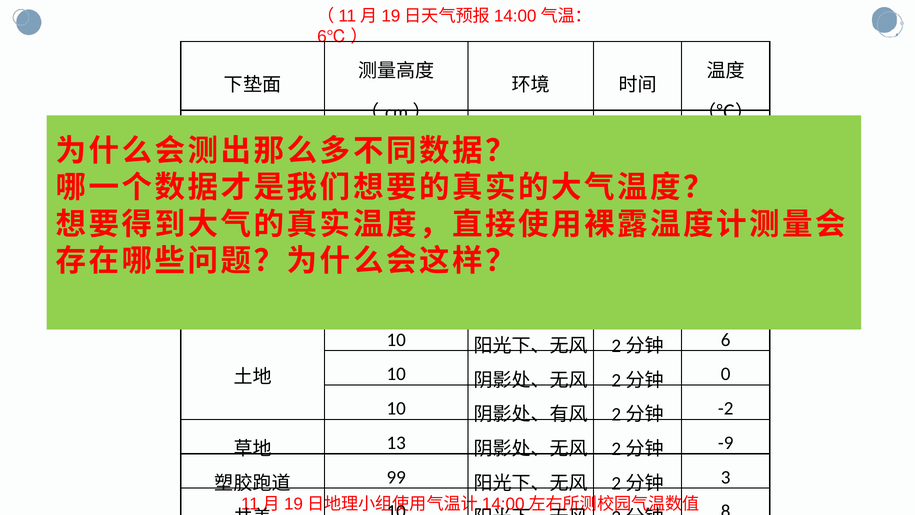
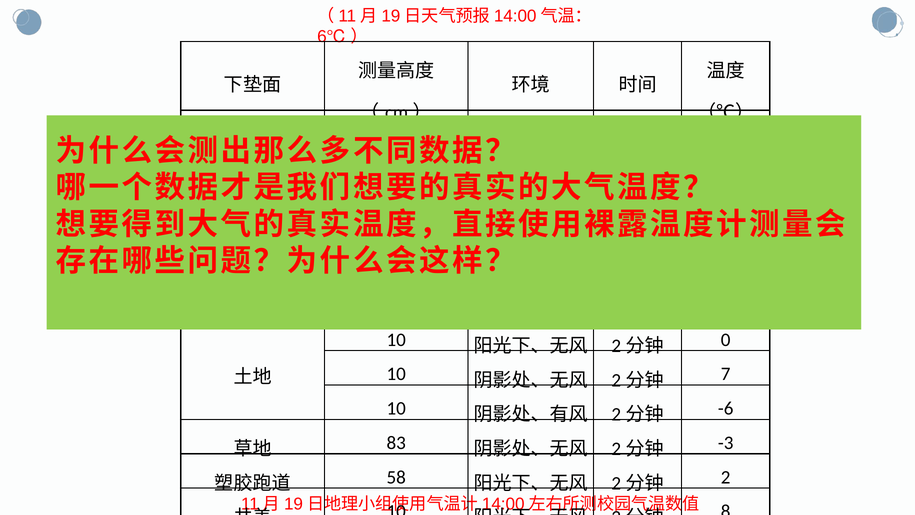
6 at (726, 340): 6 -> 0
0 at (726, 374): 0 -> 7
-2: -2 -> -6
13: 13 -> 83
-9: -9 -> -3
99: 99 -> 58
3 at (726, 477): 3 -> 2
